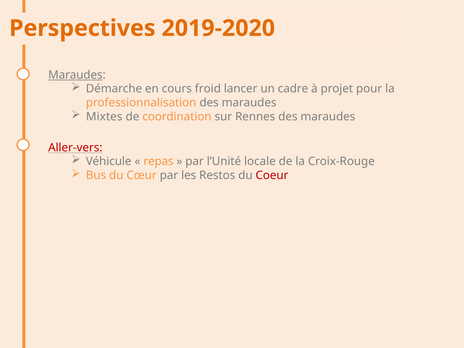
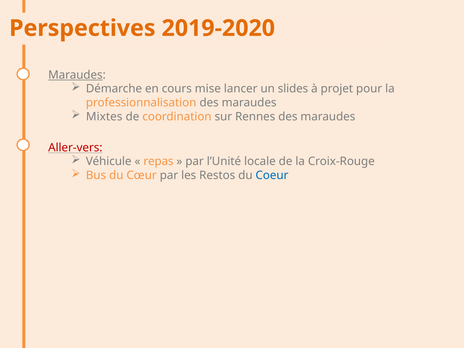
froid: froid -> mise
cadre: cadre -> slides
Coeur colour: red -> blue
